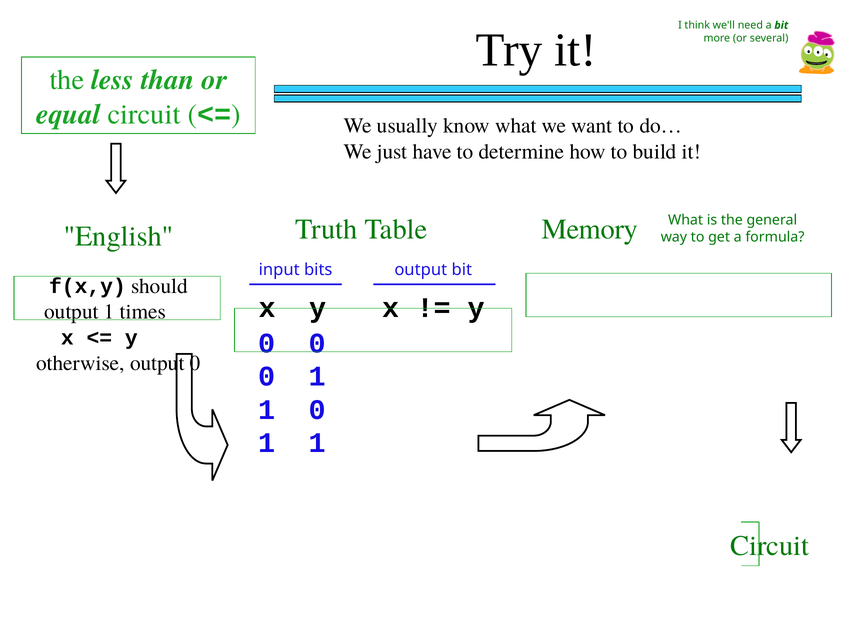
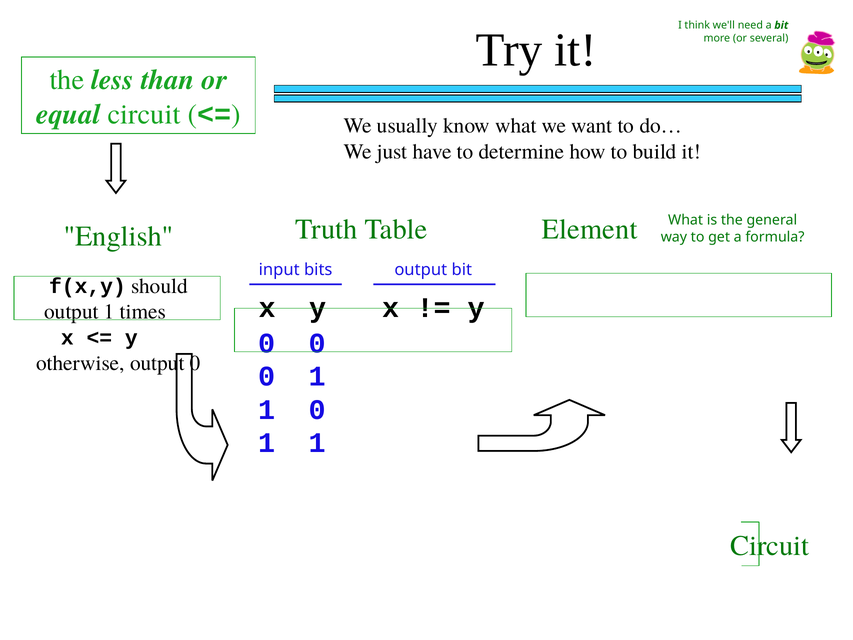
Memory: Memory -> Element
